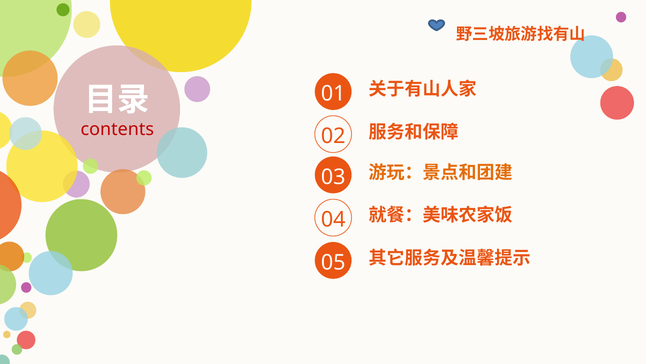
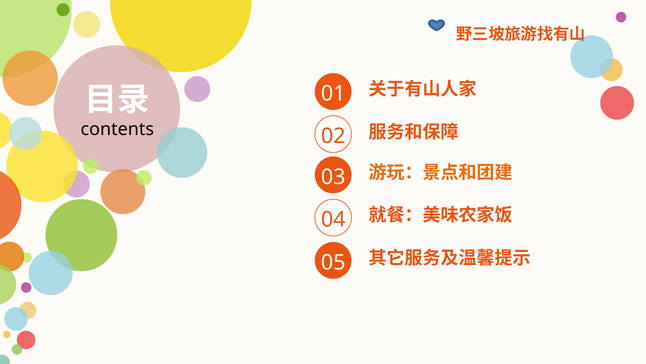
contents colour: red -> black
